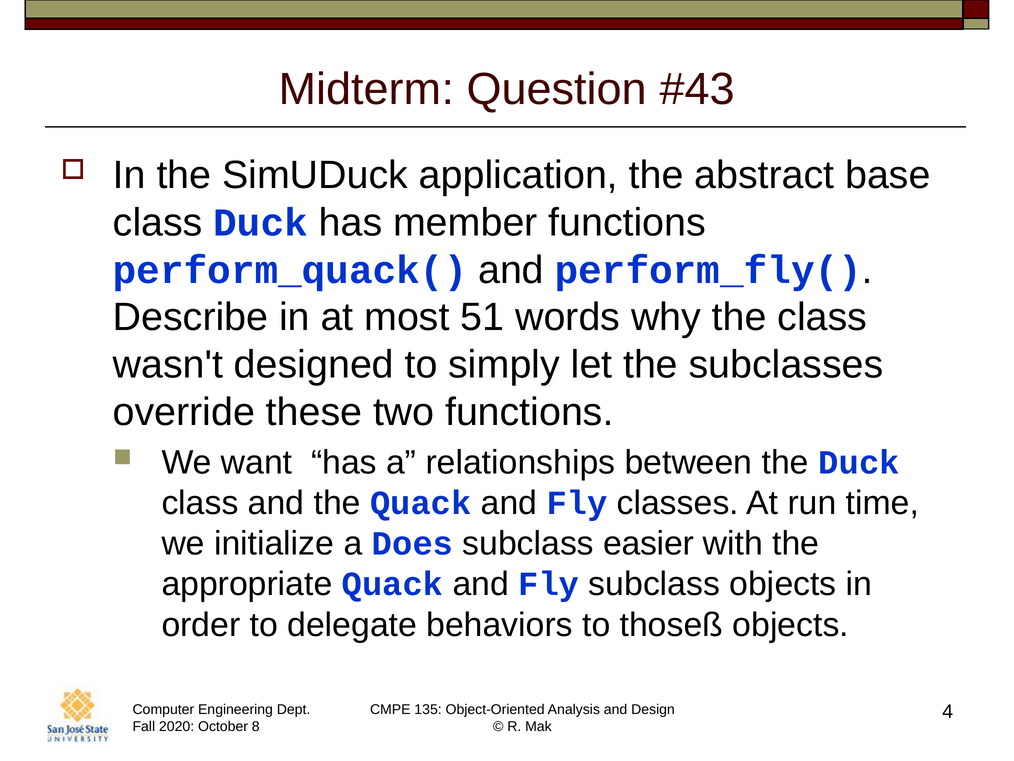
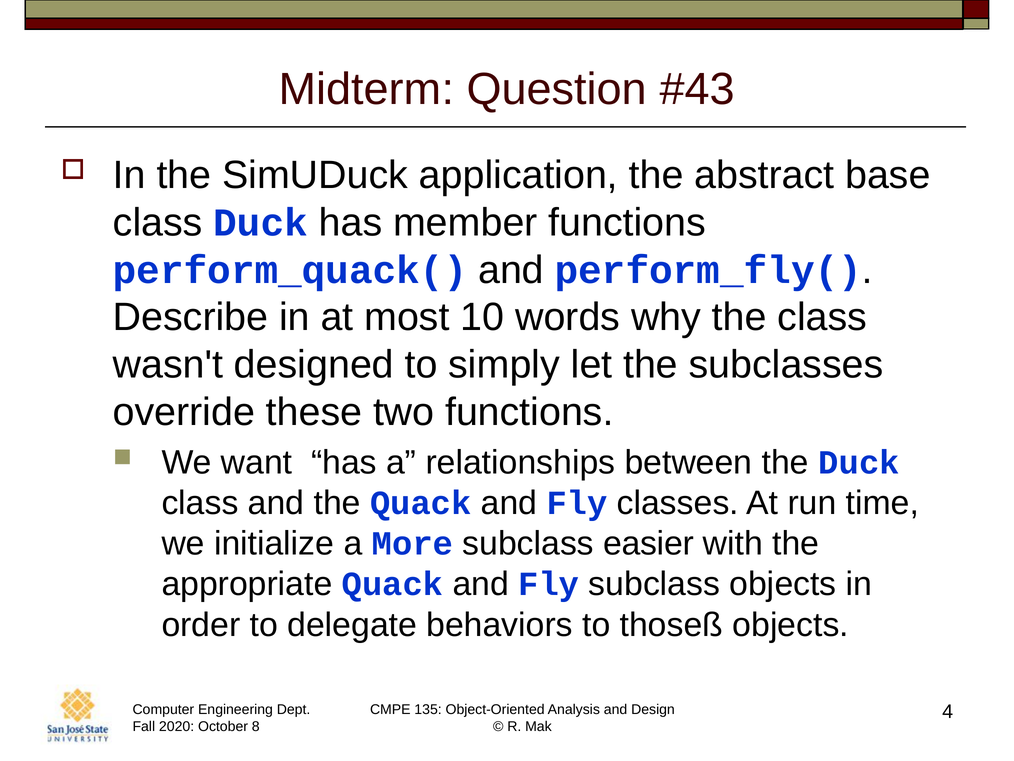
51: 51 -> 10
Does: Does -> More
